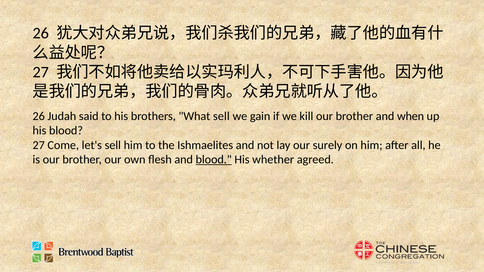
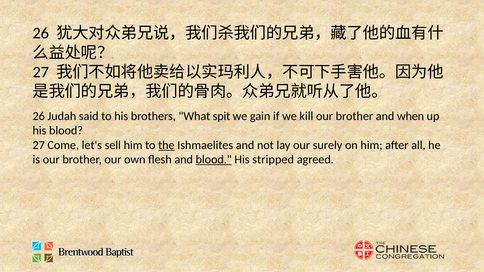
What sell: sell -> spit
the underline: none -> present
whether: whether -> stripped
